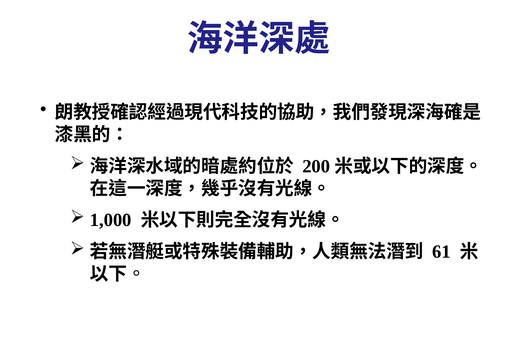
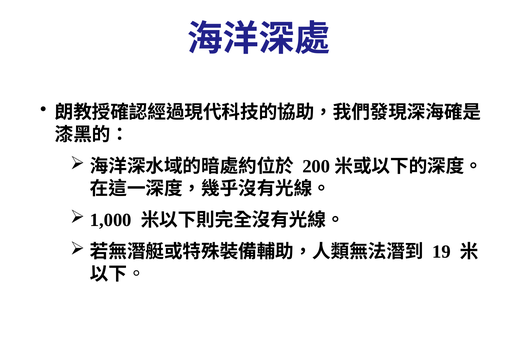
61: 61 -> 19
